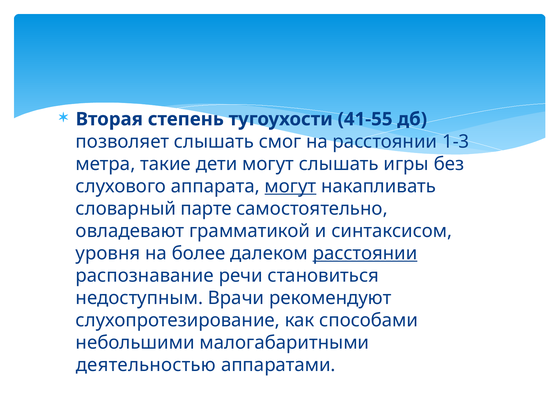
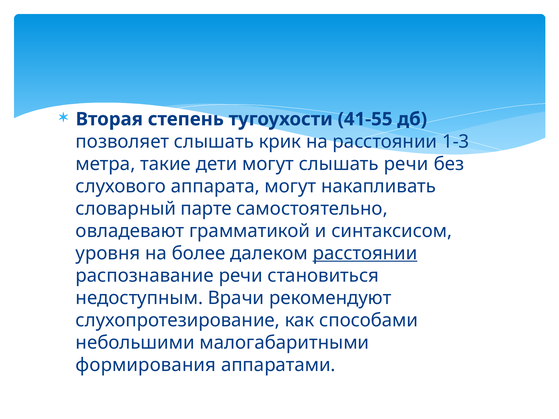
смог: смог -> крик
слышать игры: игры -> речи
могут at (290, 186) underline: present -> none
деятельностью: деятельностью -> формирования
